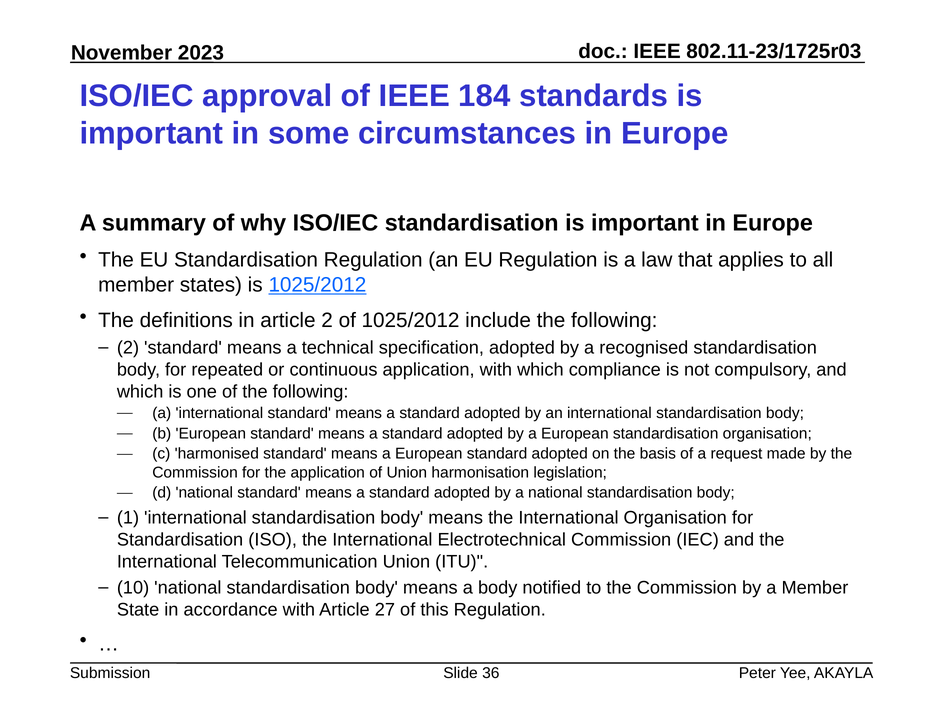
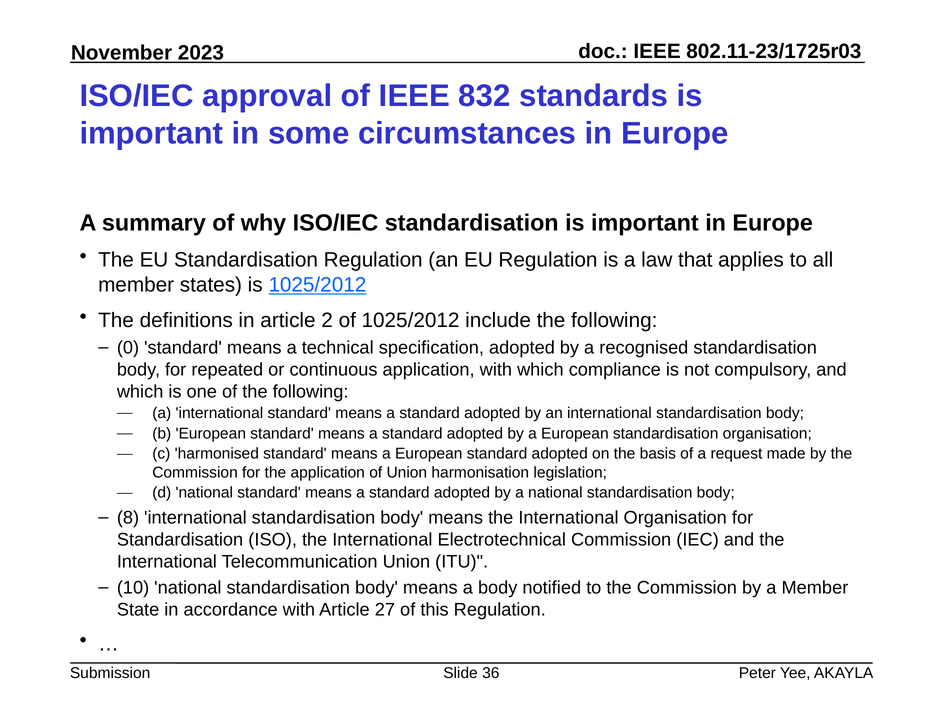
184: 184 -> 832
2 at (128, 348): 2 -> 0
1: 1 -> 8
